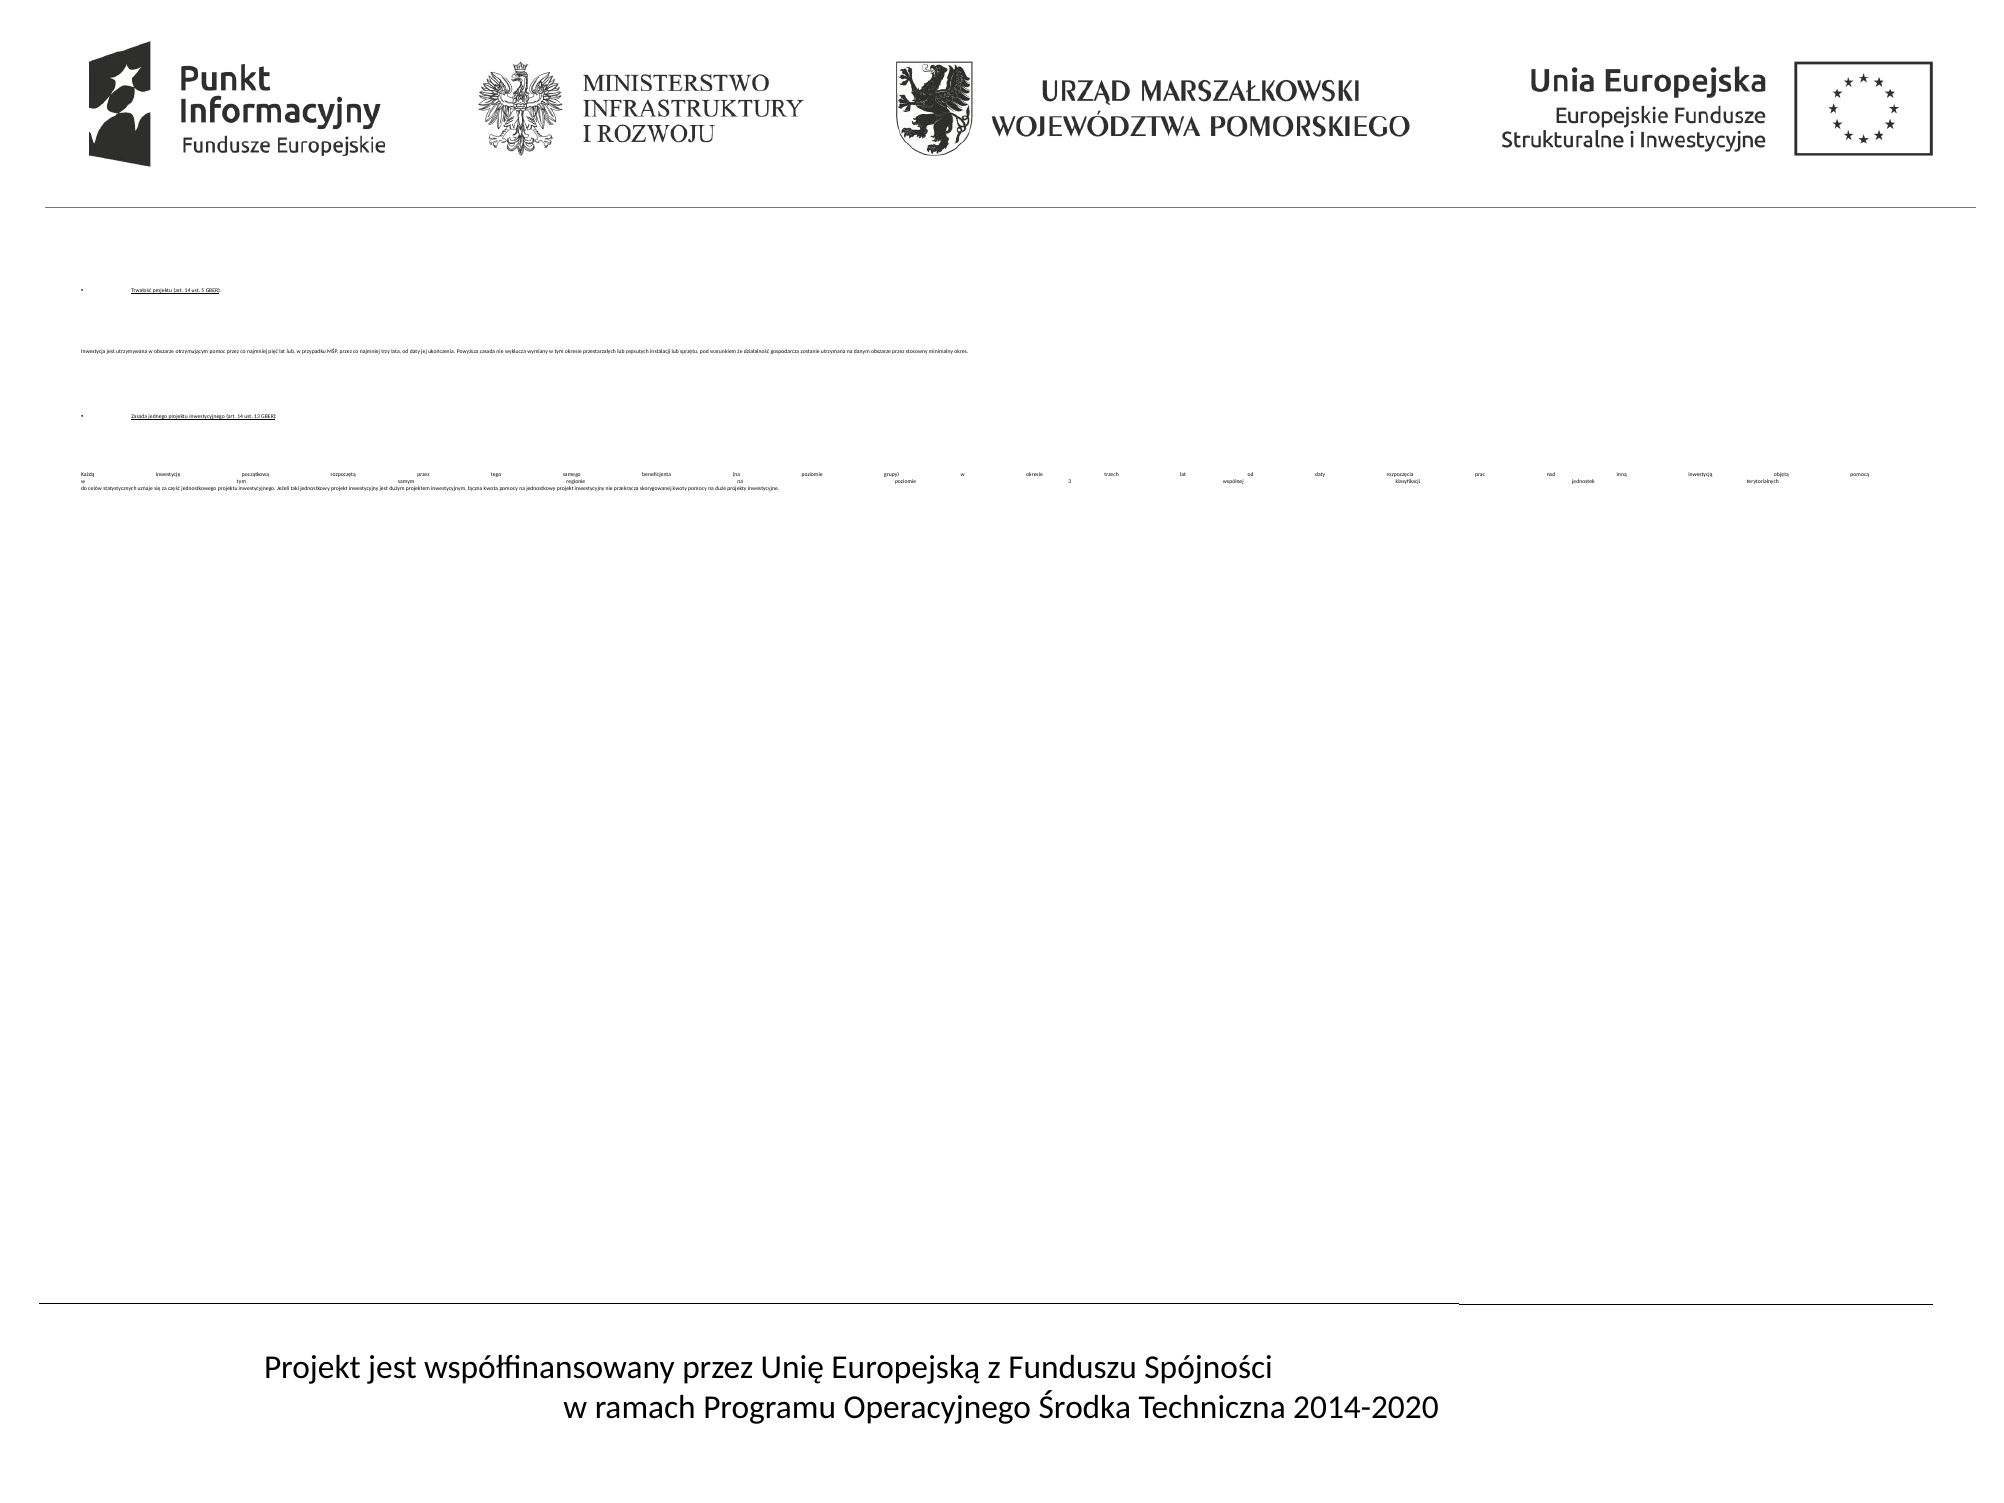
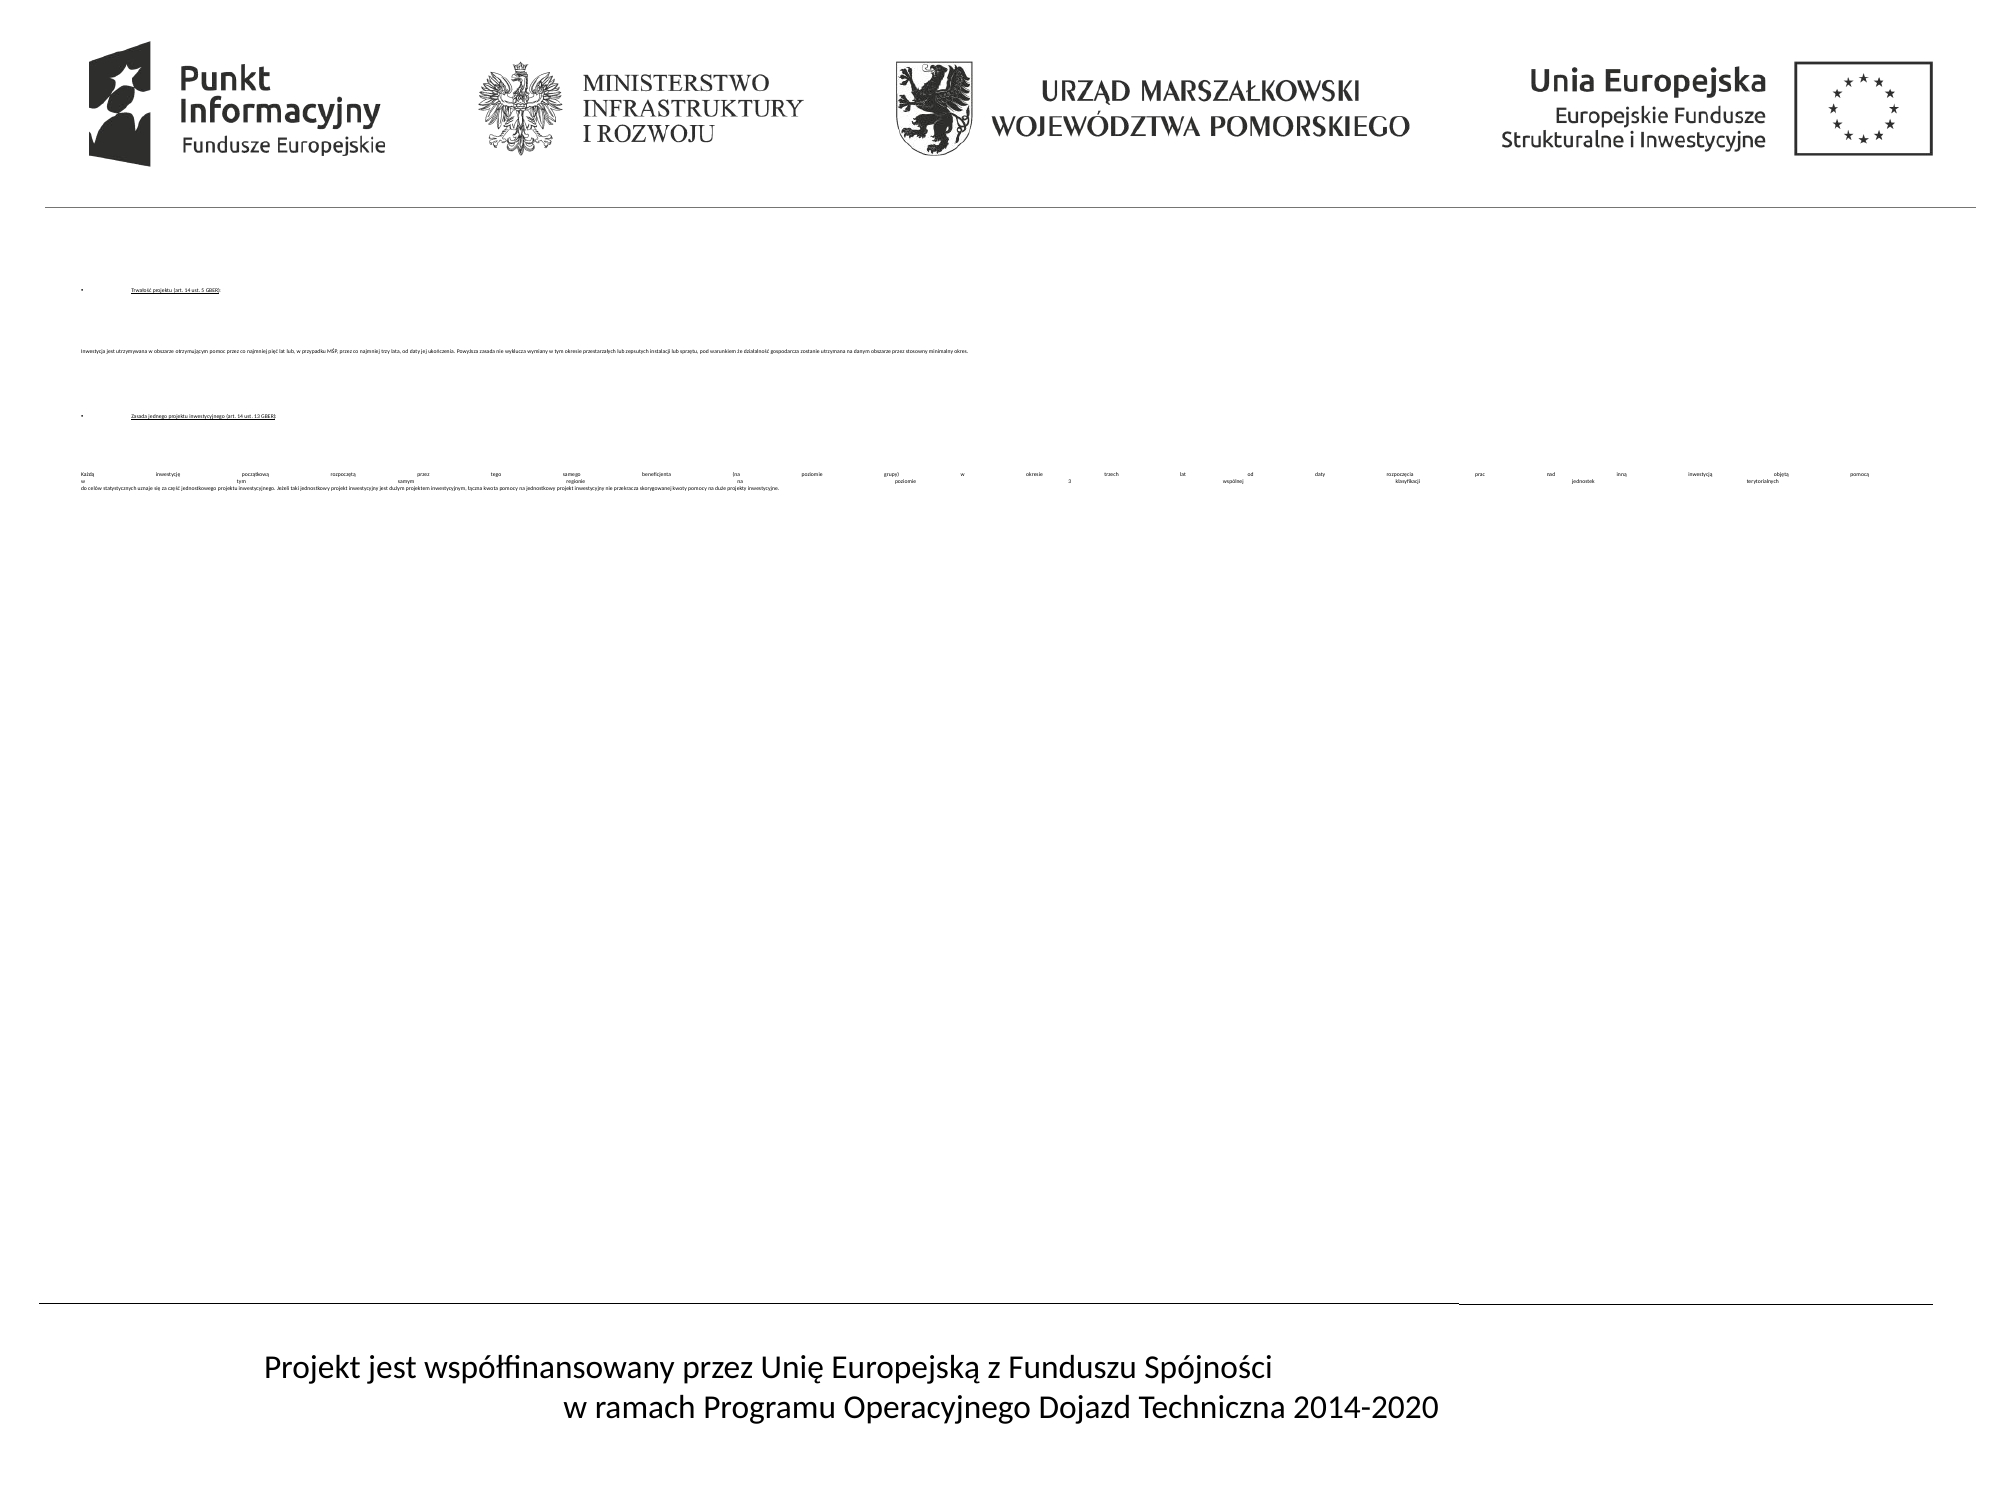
Środka: Środka -> Dojazd
